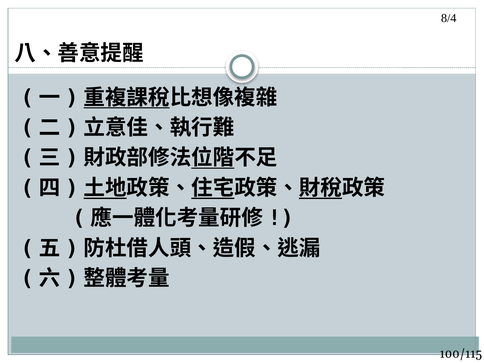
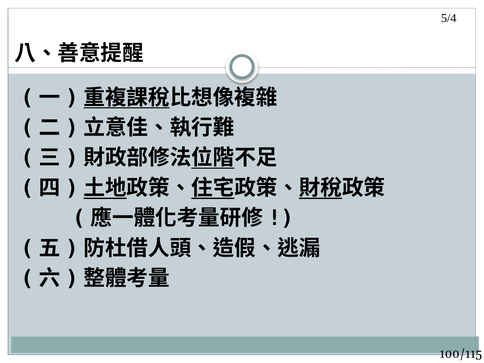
8/4: 8/4 -> 5/4
